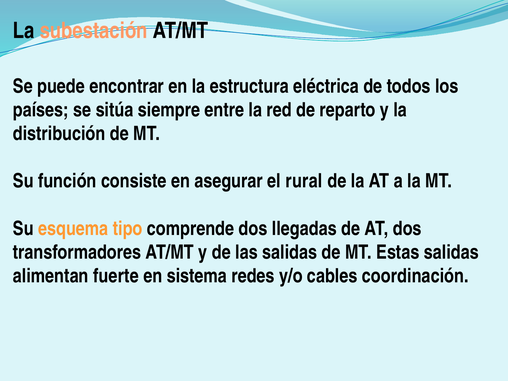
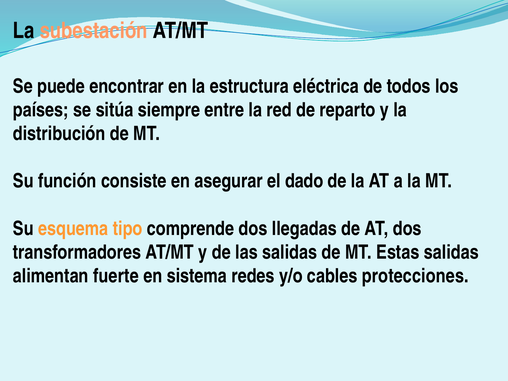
rural: rural -> dado
coordinación: coordinación -> protecciones
